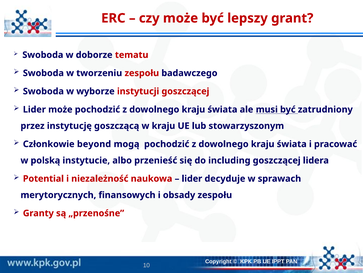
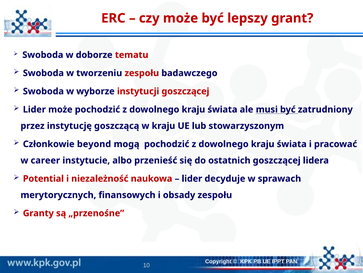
polską: polską -> career
including: including -> ostatnich
